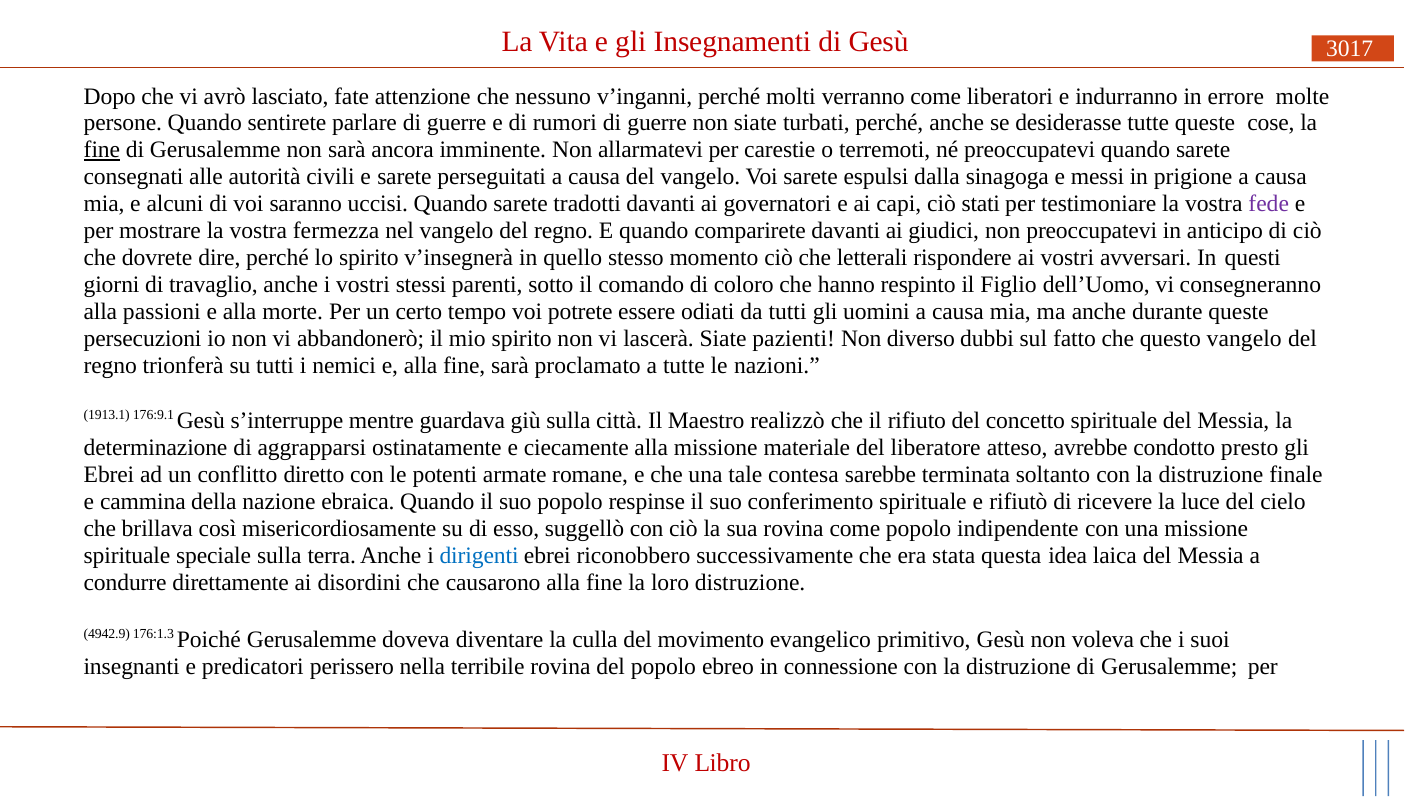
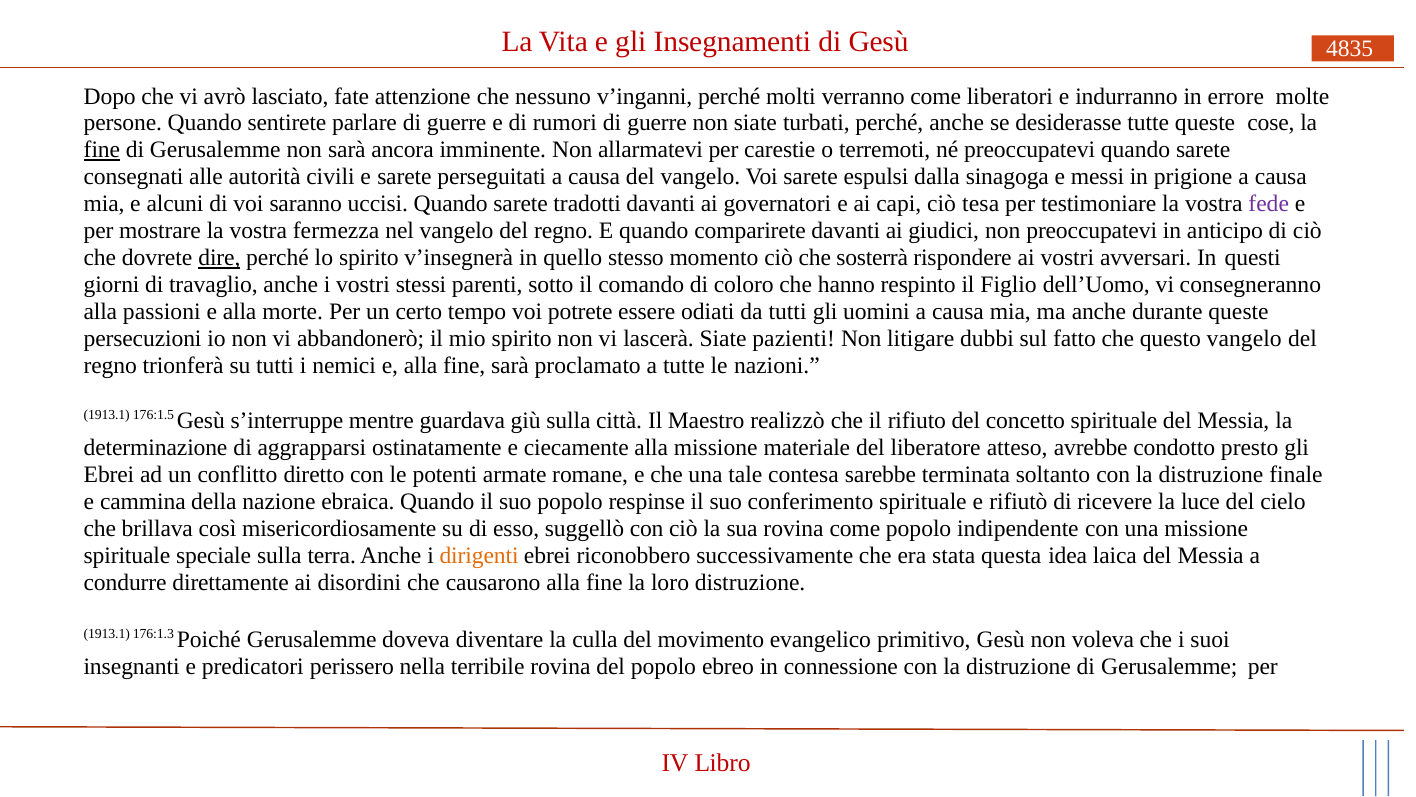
3017: 3017 -> 4835
stati: stati -> tesa
dire underline: none -> present
letterali: letterali -> sosterrà
diverso: diverso -> litigare
176:9.1: 176:9.1 -> 176:1.5
dirigenti colour: blue -> orange
4942.9 at (107, 635): 4942.9 -> 1913.1
